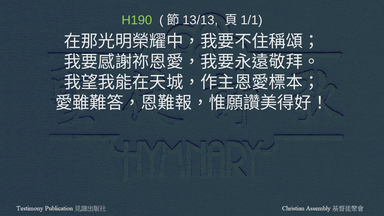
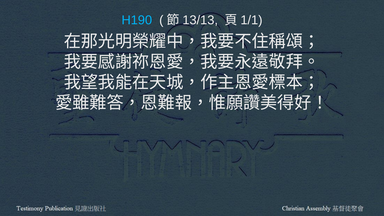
H190 colour: light green -> light blue
